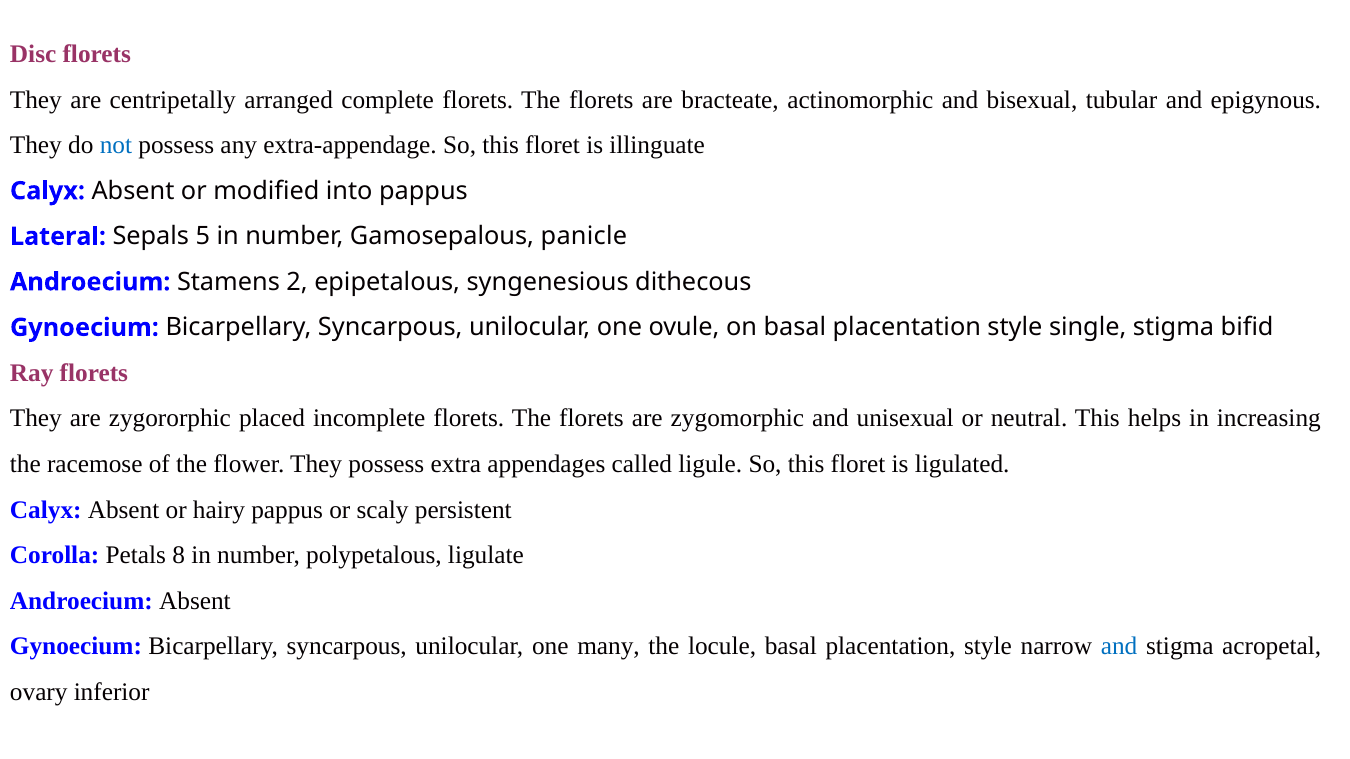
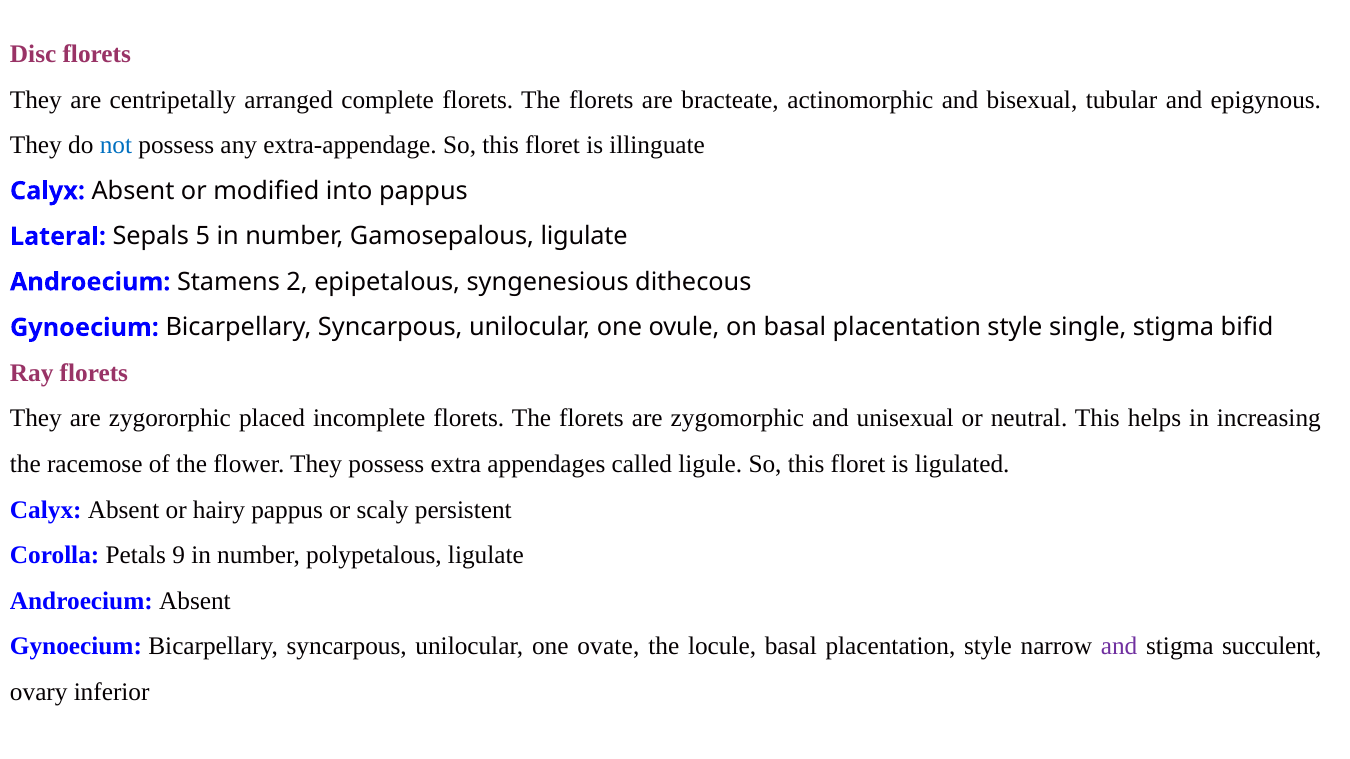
Gamosepalous panicle: panicle -> ligulate
8: 8 -> 9
many: many -> ovate
and at (1119, 647) colour: blue -> purple
acropetal: acropetal -> succulent
